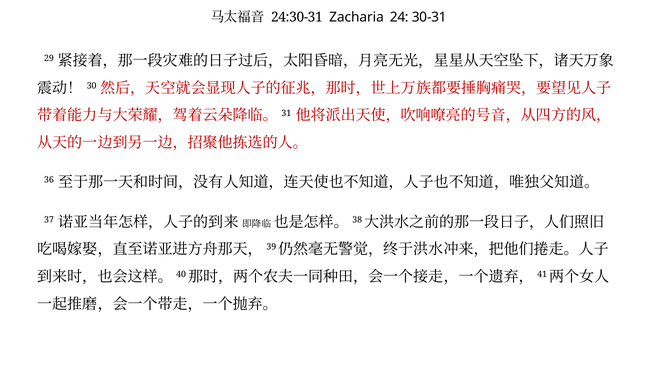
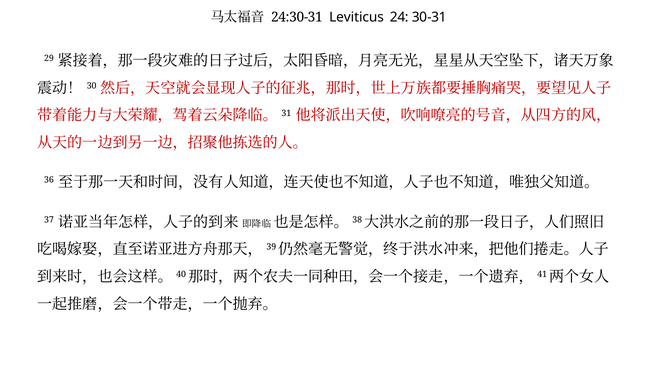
Zacharia: Zacharia -> Leviticus
